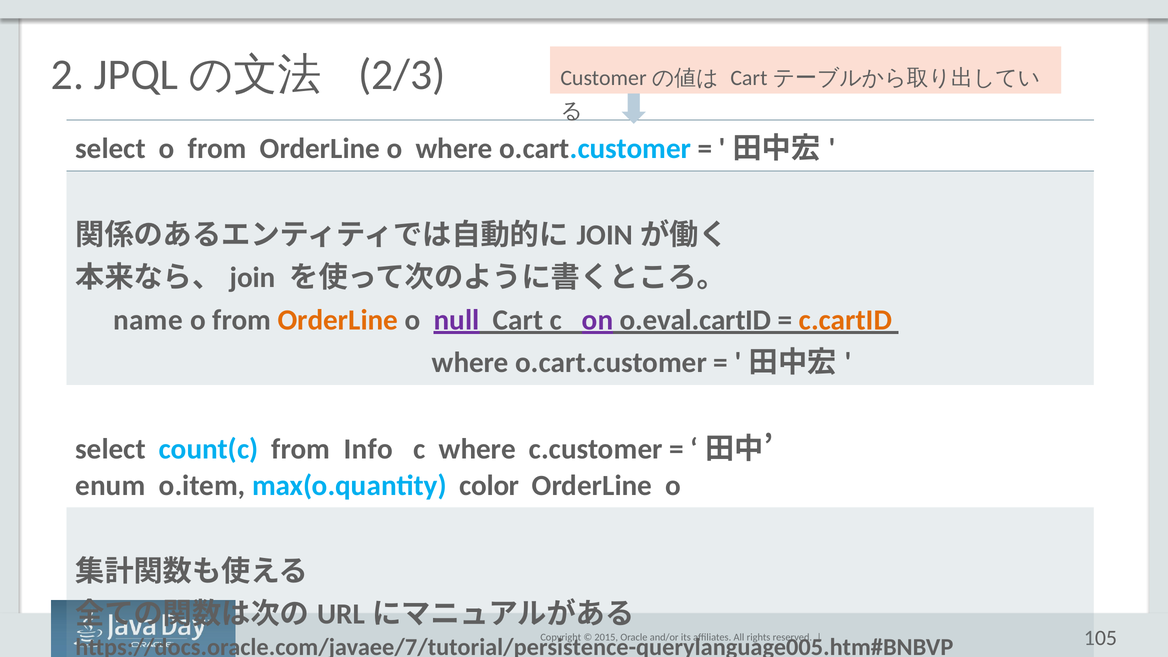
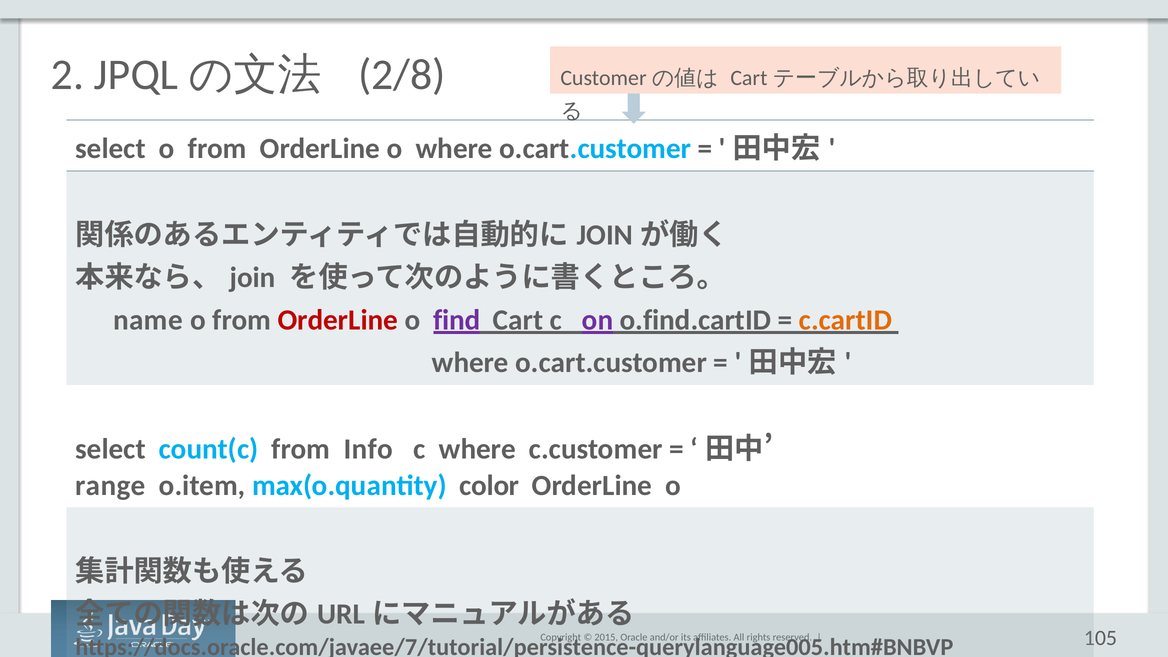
2/3: 2/3 -> 2/8
OrderLine at (338, 320) colour: orange -> red
null: null -> find
o.eval.cartID: o.eval.cartID -> o.find.cartID
enum: enum -> range
